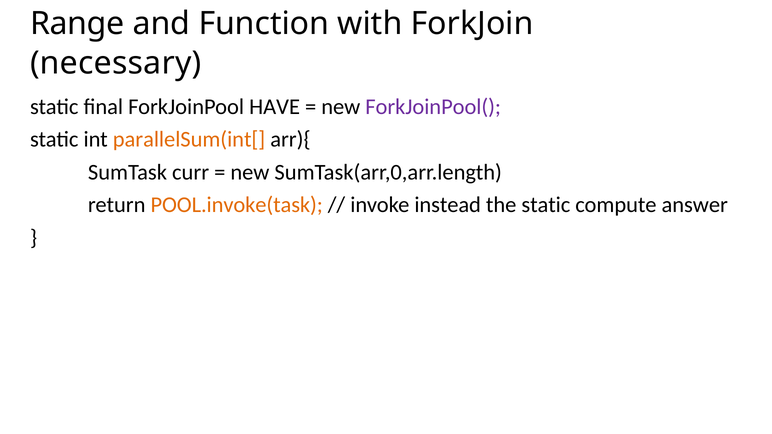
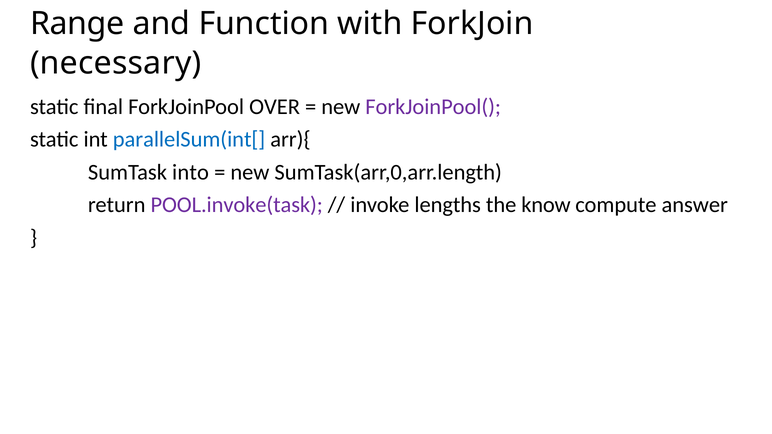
HAVE: HAVE -> OVER
parallelSum(int[ colour: orange -> blue
curr: curr -> into
POOL.invoke(task colour: orange -> purple
instead: instead -> lengths
the static: static -> know
